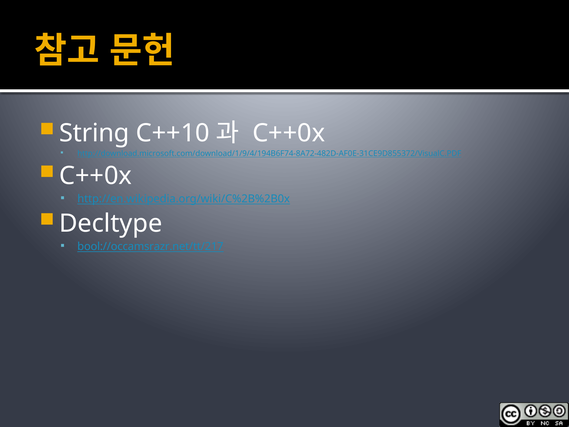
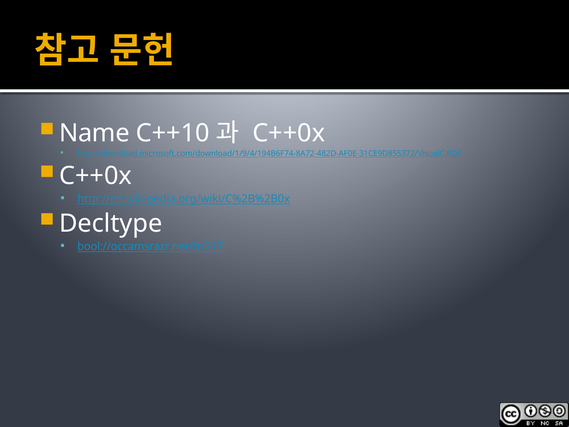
String: String -> Name
